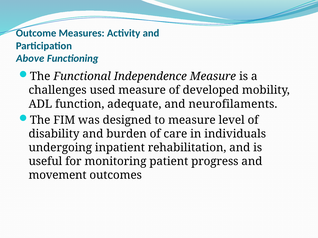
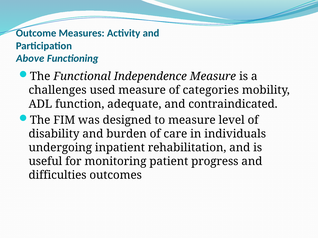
developed: developed -> categories
neurofilaments: neurofilaments -> contraindicated
movement: movement -> difficulties
